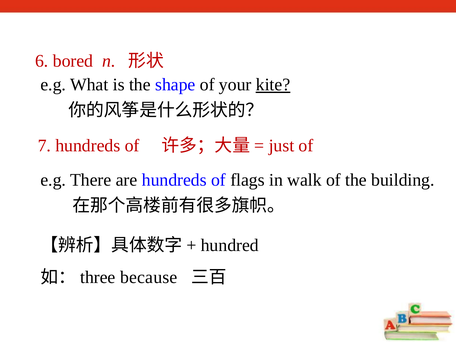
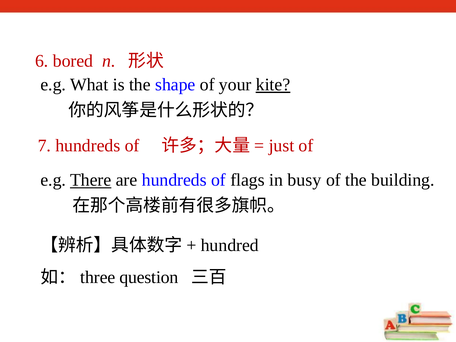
There underline: none -> present
walk: walk -> busy
because: because -> question
